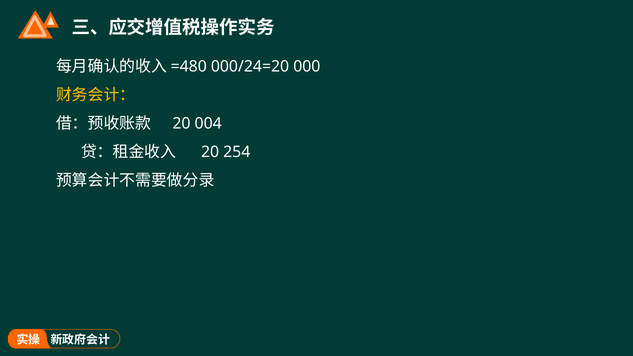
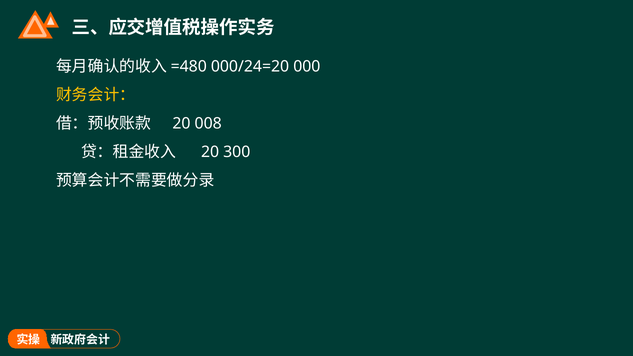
004: 004 -> 008
254: 254 -> 300
